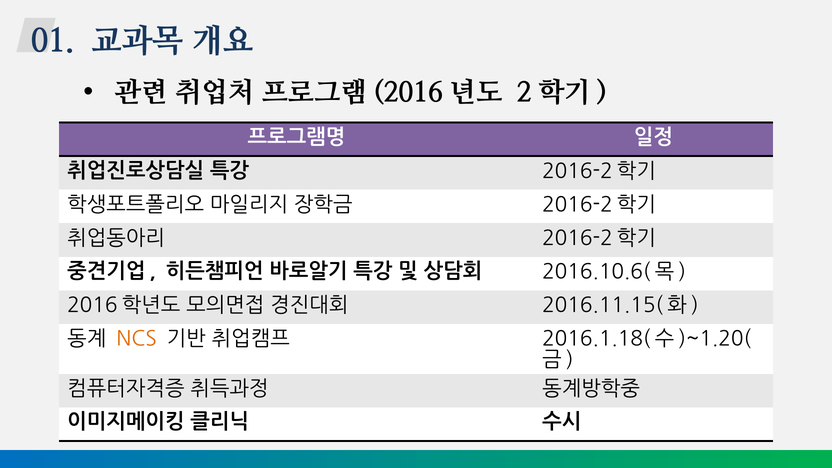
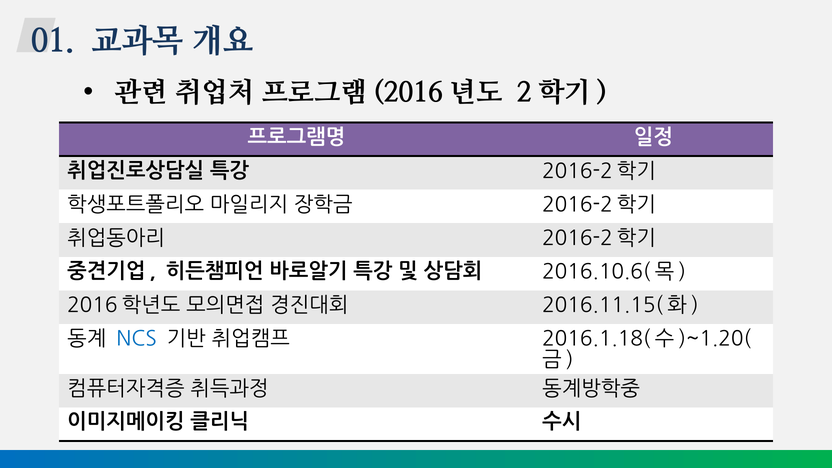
NCS colour: orange -> blue
